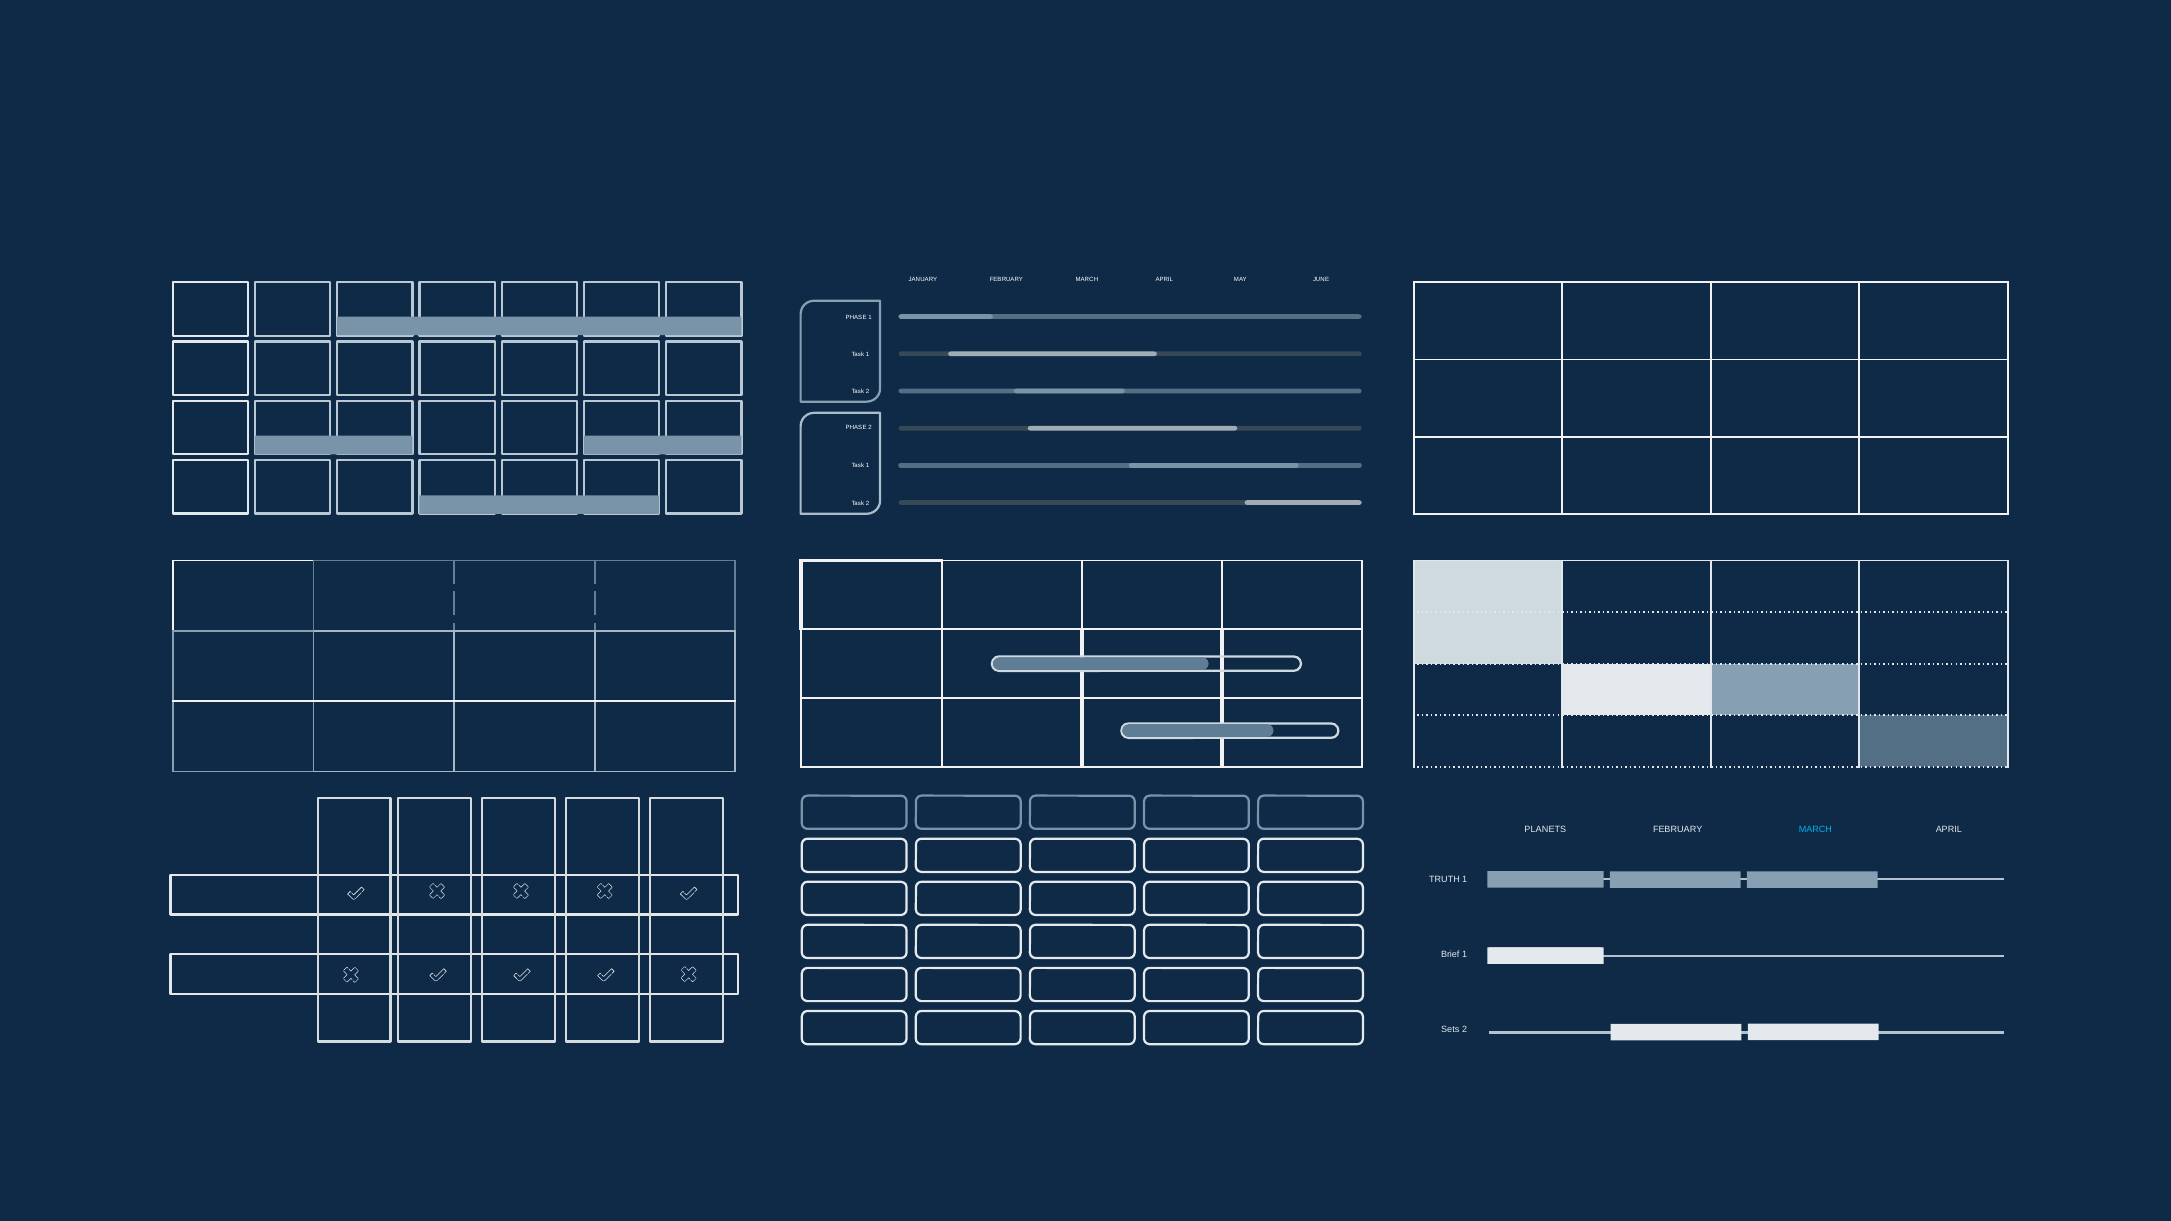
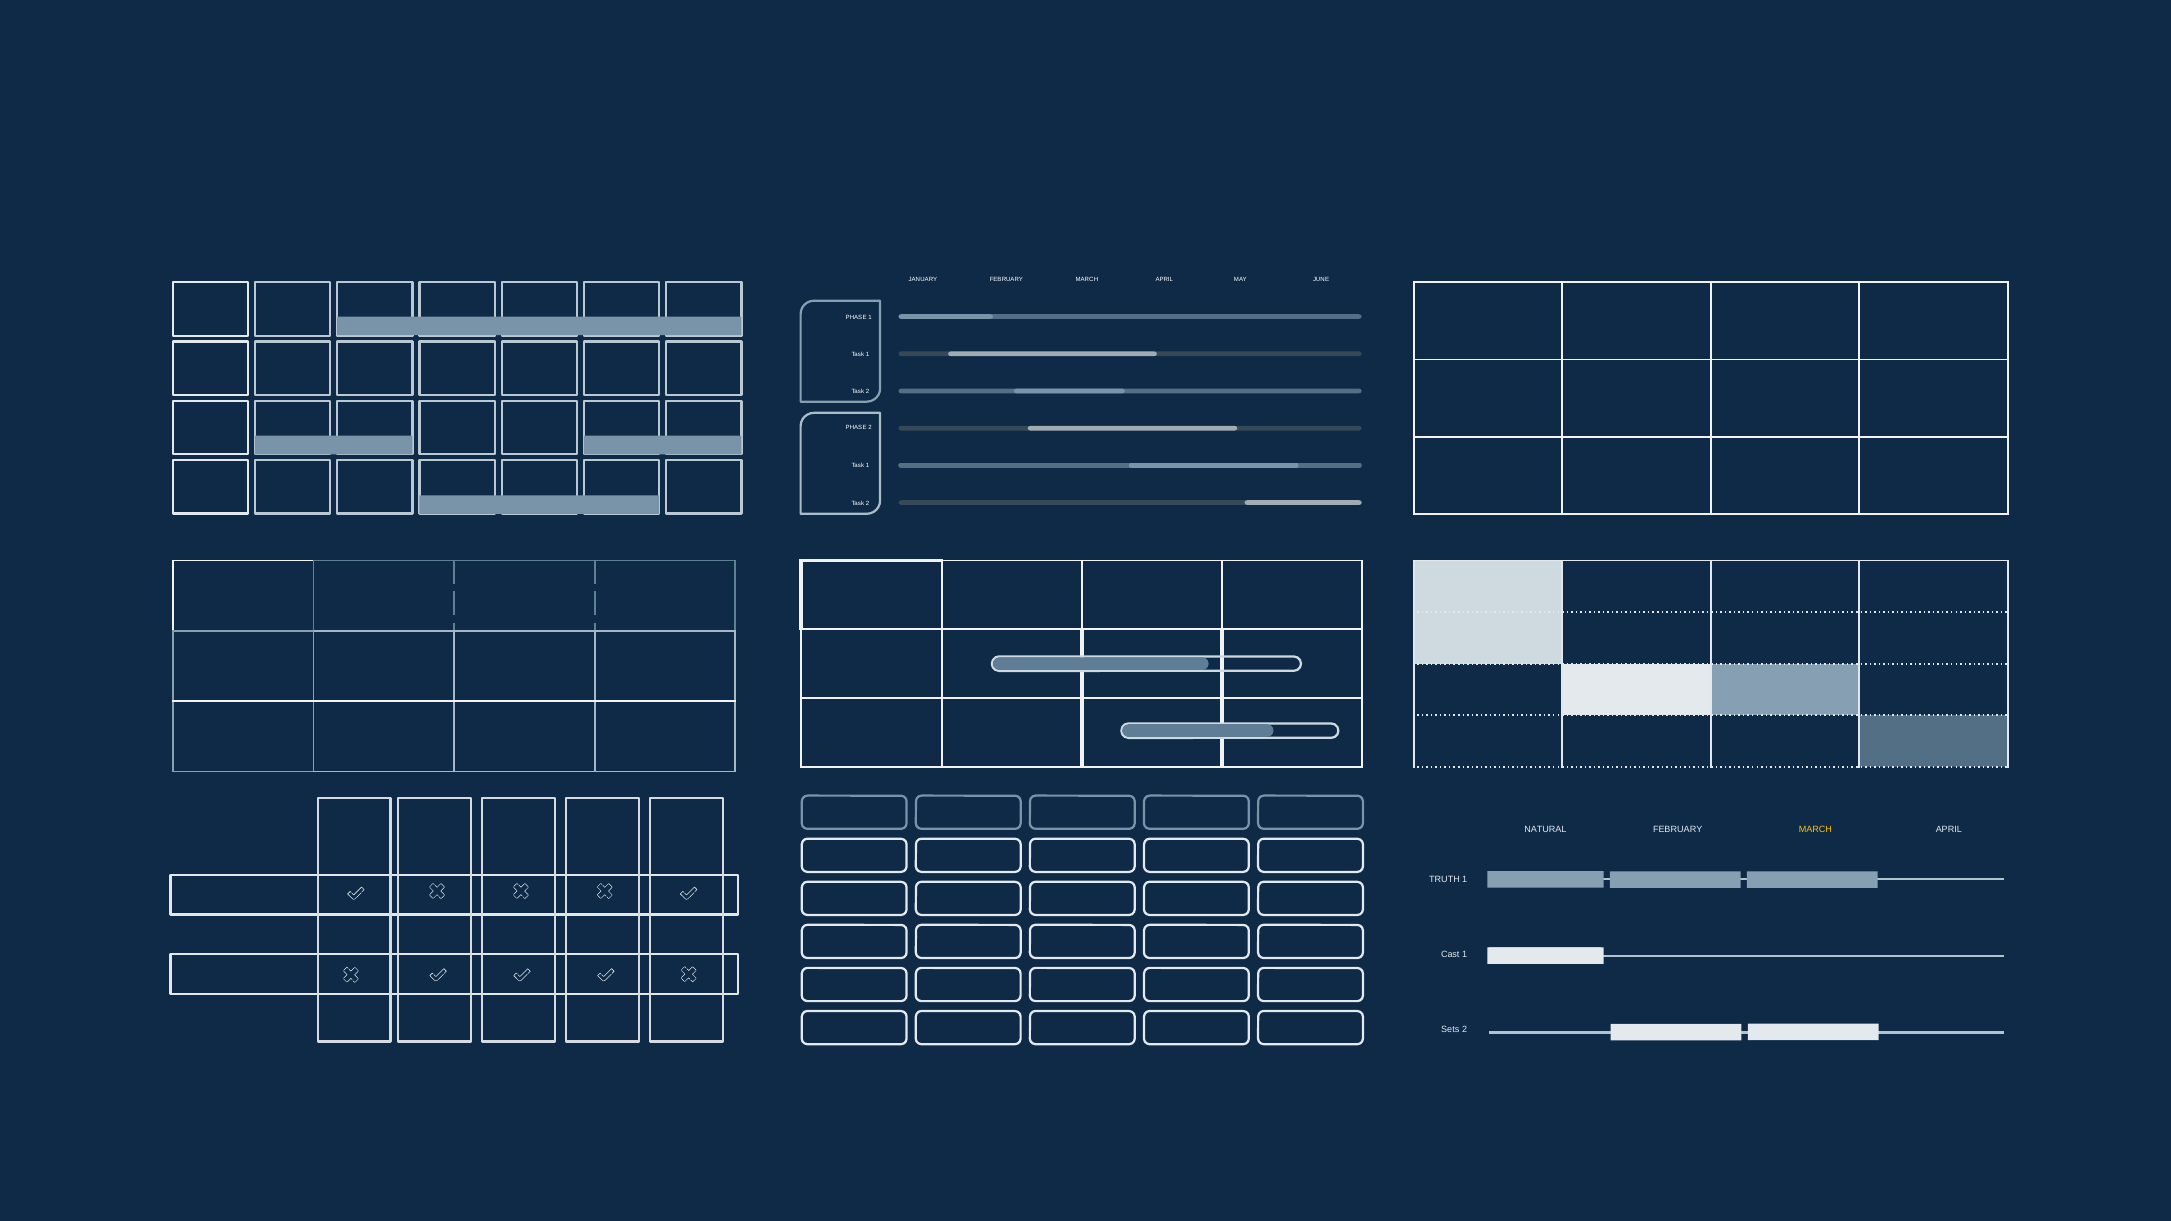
PLANETS: PLANETS -> NATURAL
MARCH at (1815, 830) colour: light blue -> yellow
Brief: Brief -> Cast
